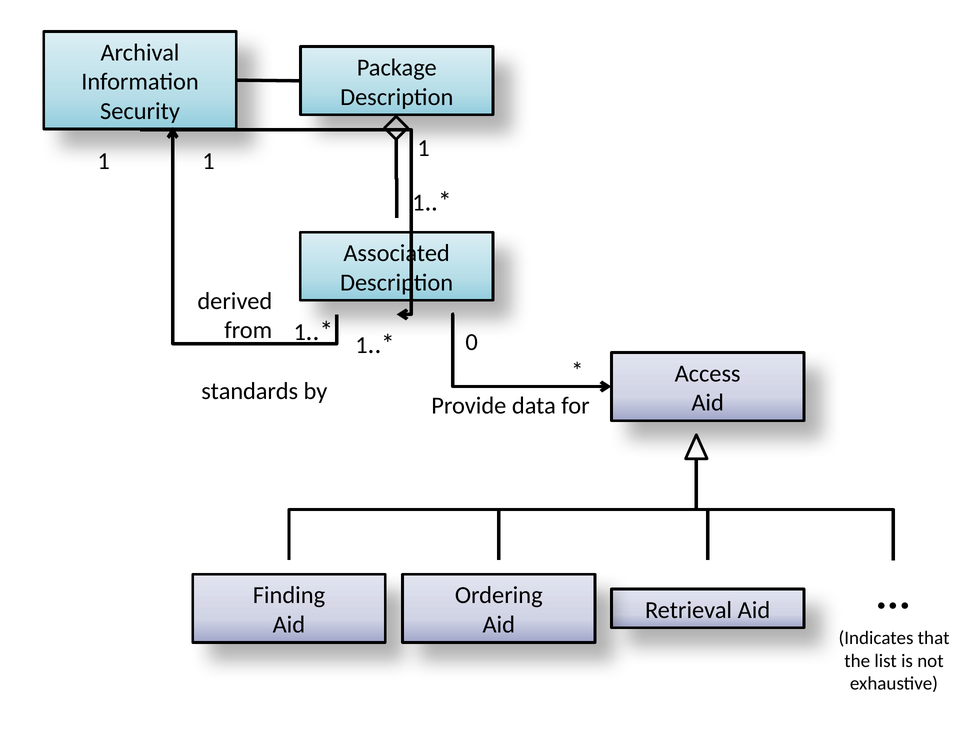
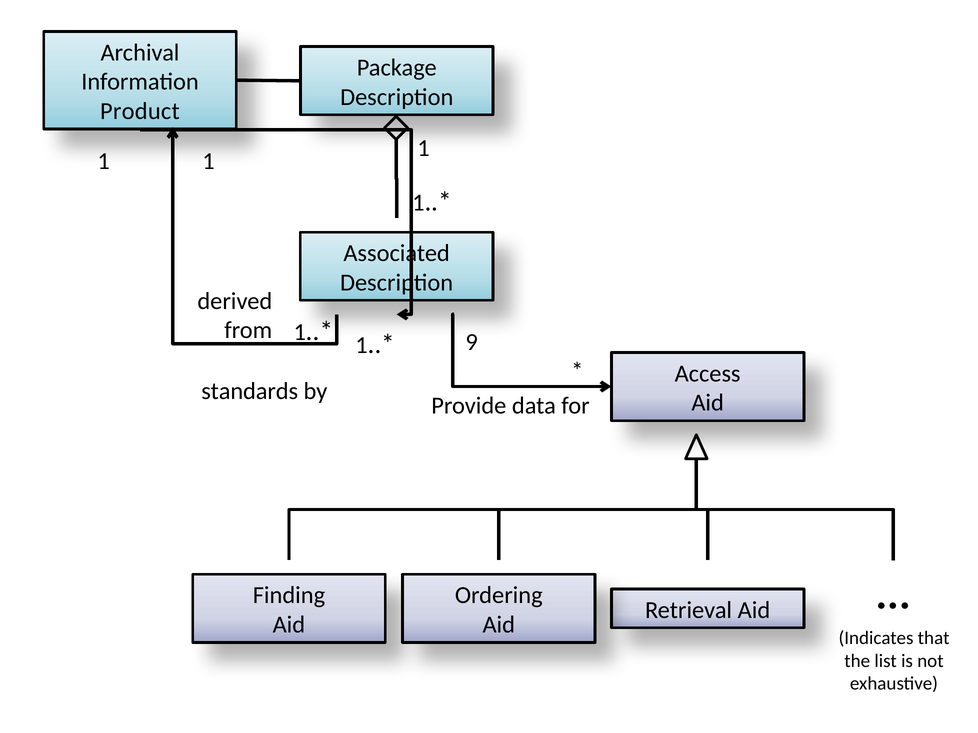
Security: Security -> Product
0: 0 -> 9
